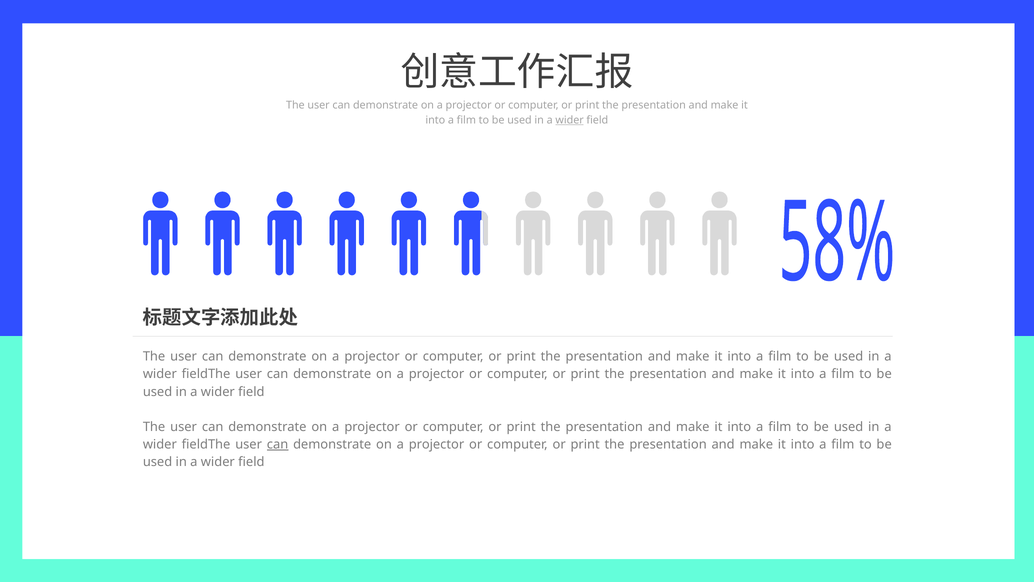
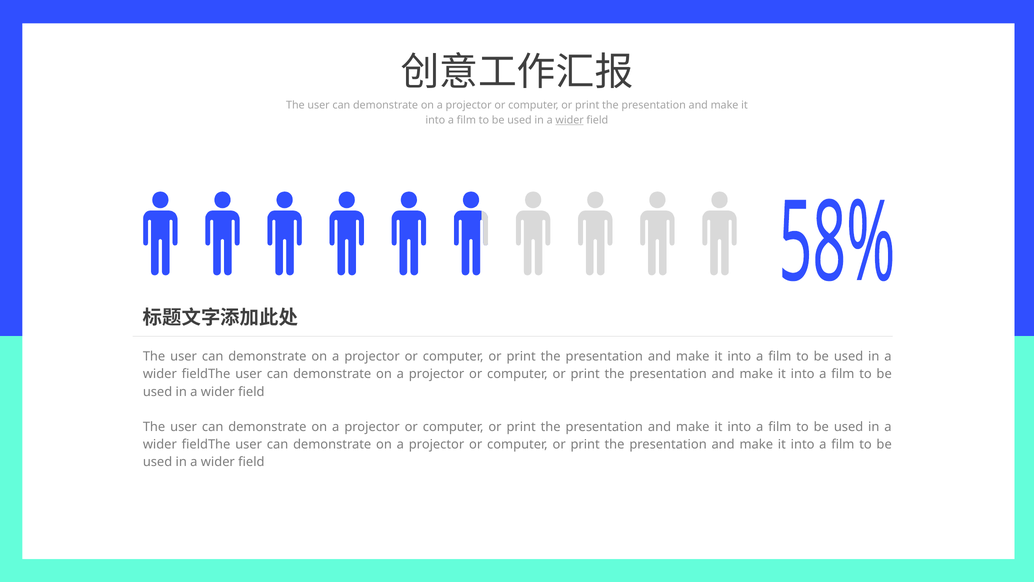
can at (278, 444) underline: present -> none
